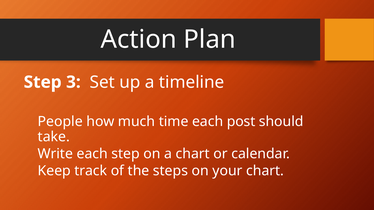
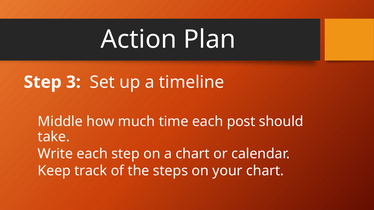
People: People -> Middle
